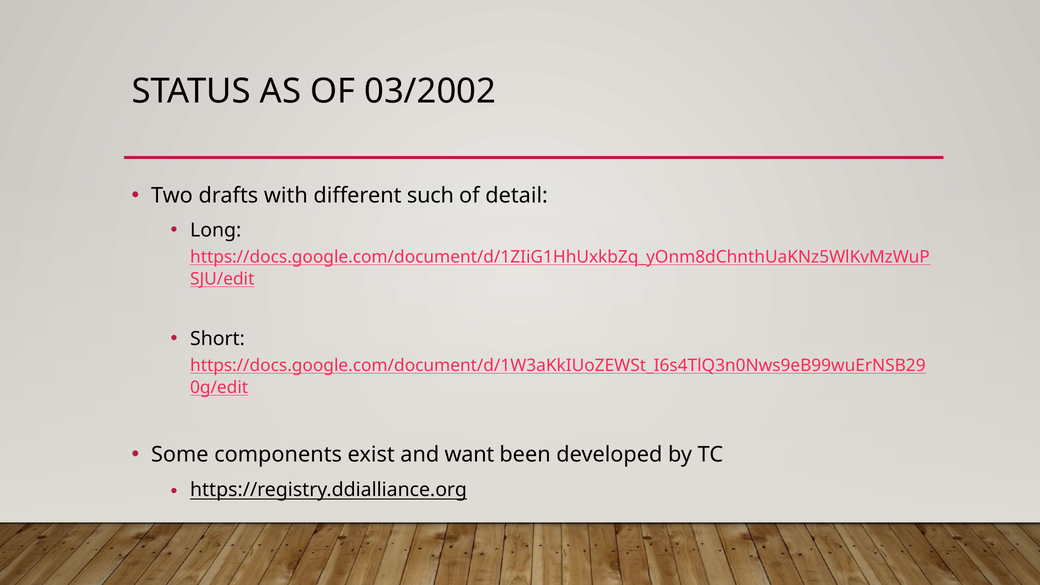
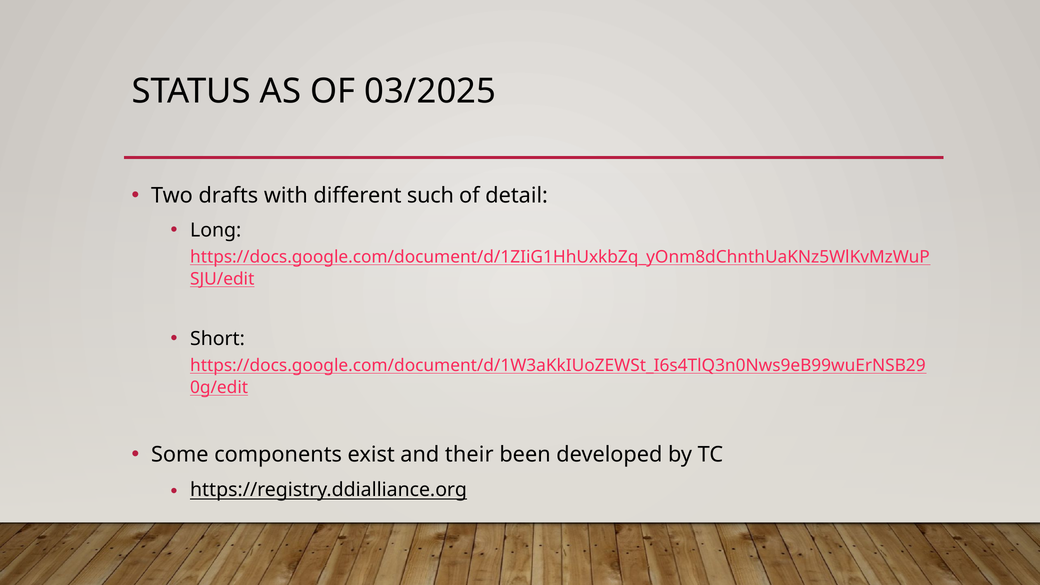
03/2002: 03/2002 -> 03/2025
want: want -> their
